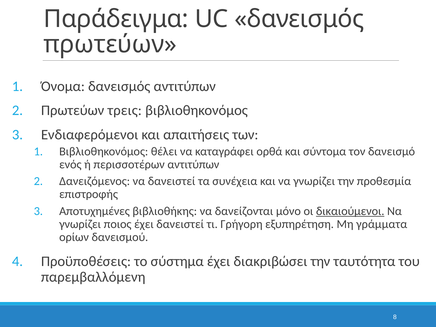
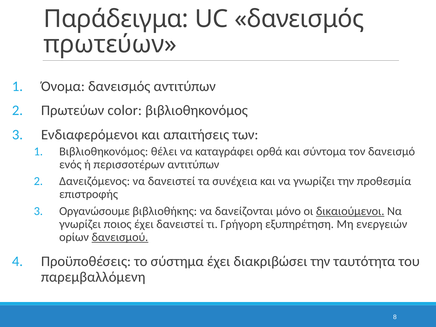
τρεις: τρεις -> color
Αποτυχημένες: Αποτυχημένες -> Οργανώσουμε
γράμματα: γράμματα -> ενεργειών
δανεισμού underline: none -> present
